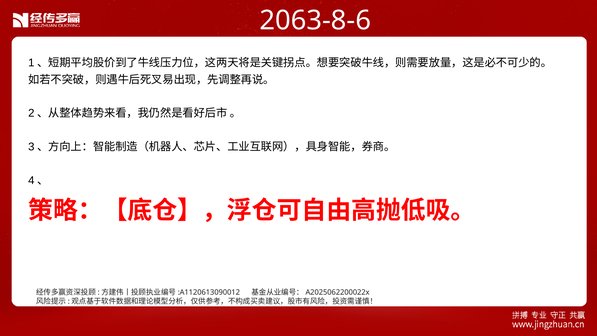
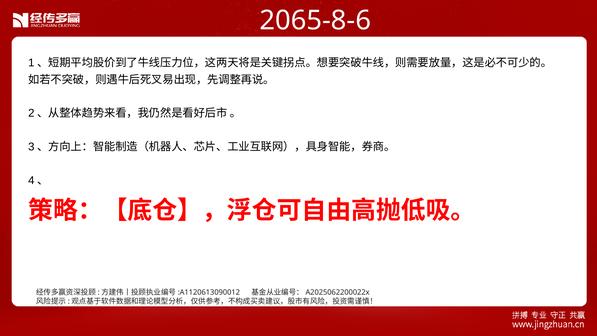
2063-8-6: 2063-8-6 -> 2065-8-6
